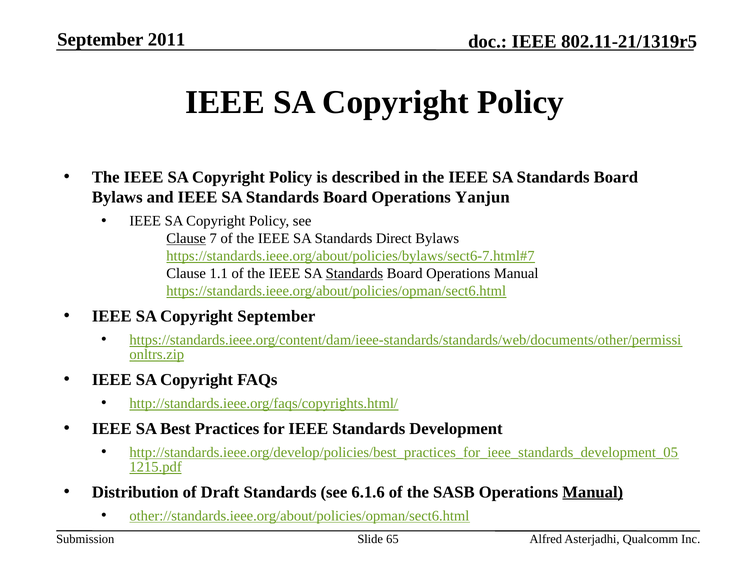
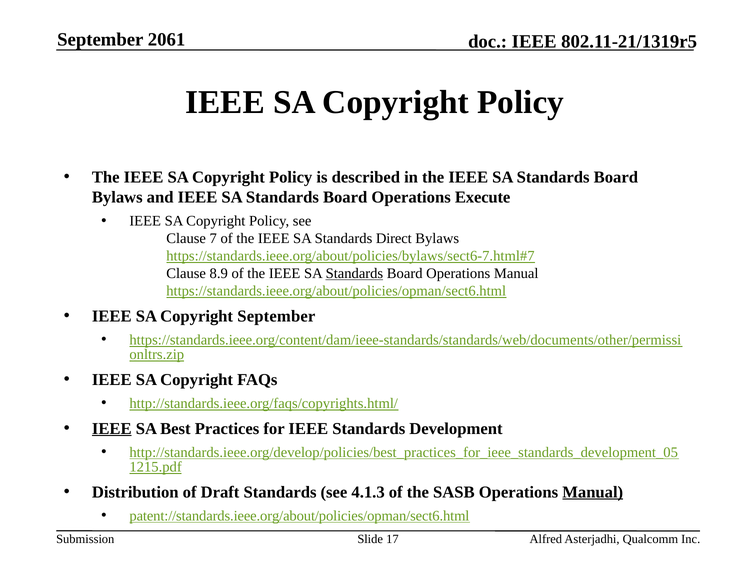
2011: 2011 -> 2061
Yanjun: Yanjun -> Execute
Clause at (186, 239) underline: present -> none
1.1: 1.1 -> 8.9
IEEE at (112, 429) underline: none -> present
6.1.6: 6.1.6 -> 4.1.3
other://standards.ieee.org/about/policies/opman/sect6.html: other://standards.ieee.org/about/policies/opman/sect6.html -> patent://standards.ieee.org/about/policies/opman/sect6.html
65: 65 -> 17
